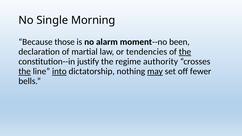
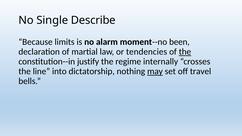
Morning: Morning -> Describe
those: those -> limits
authority: authority -> internally
the at (25, 71) underline: present -> none
into underline: present -> none
fewer: fewer -> travel
